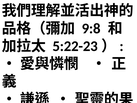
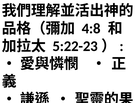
9:8: 9:8 -> 4:8
